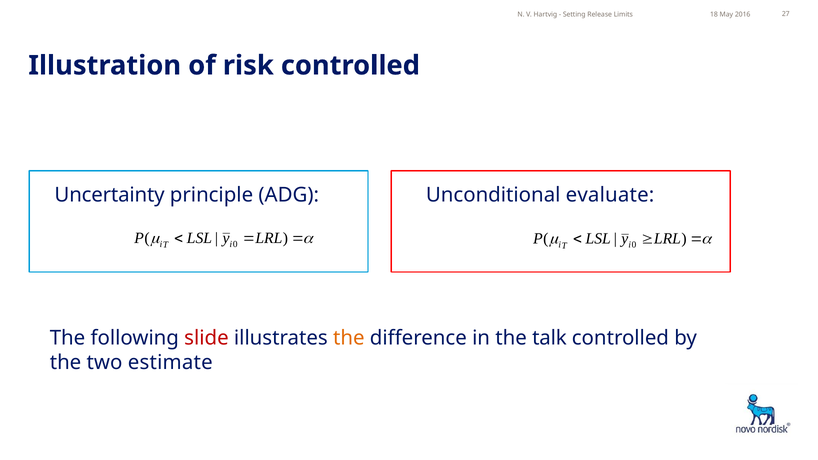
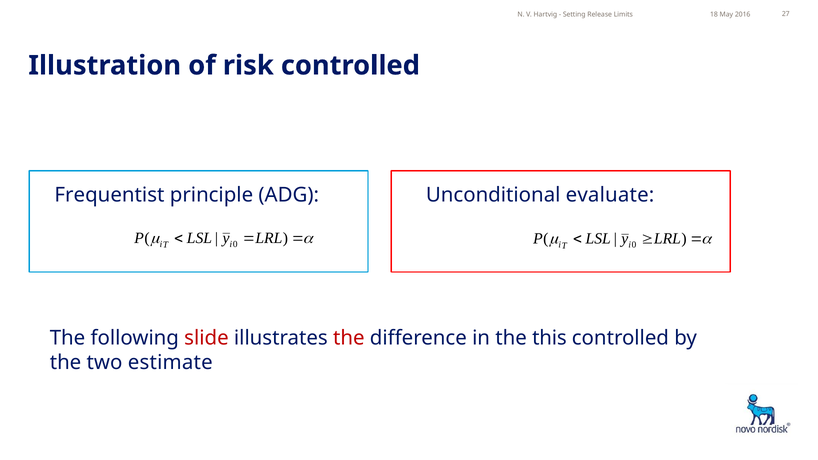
Uncertainty: Uncertainty -> Frequentist
the at (349, 338) colour: orange -> red
talk: talk -> this
